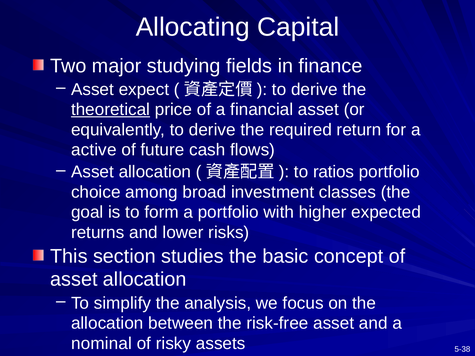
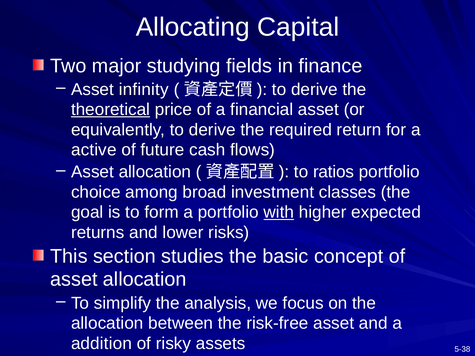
expect: expect -> infinity
with underline: none -> present
nominal: nominal -> addition
